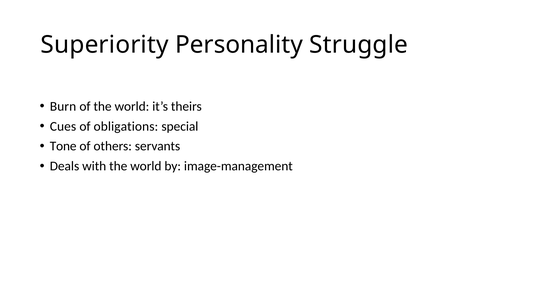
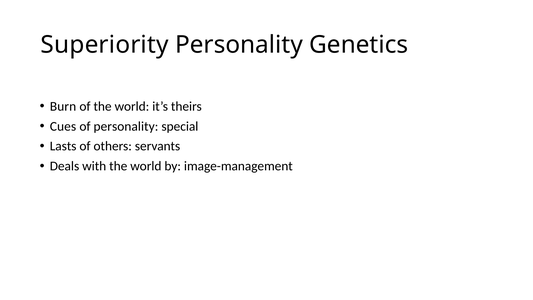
Struggle: Struggle -> Genetics
of obligations: obligations -> personality
Tone: Tone -> Lasts
